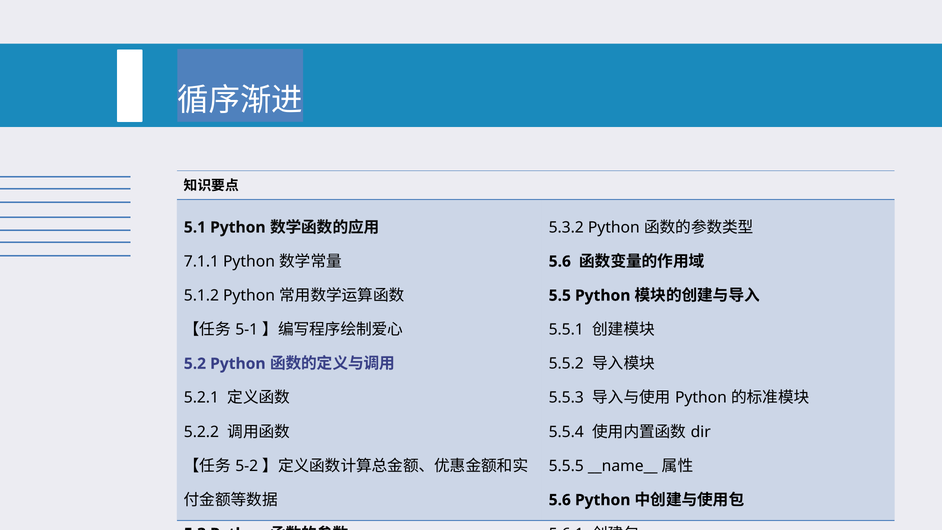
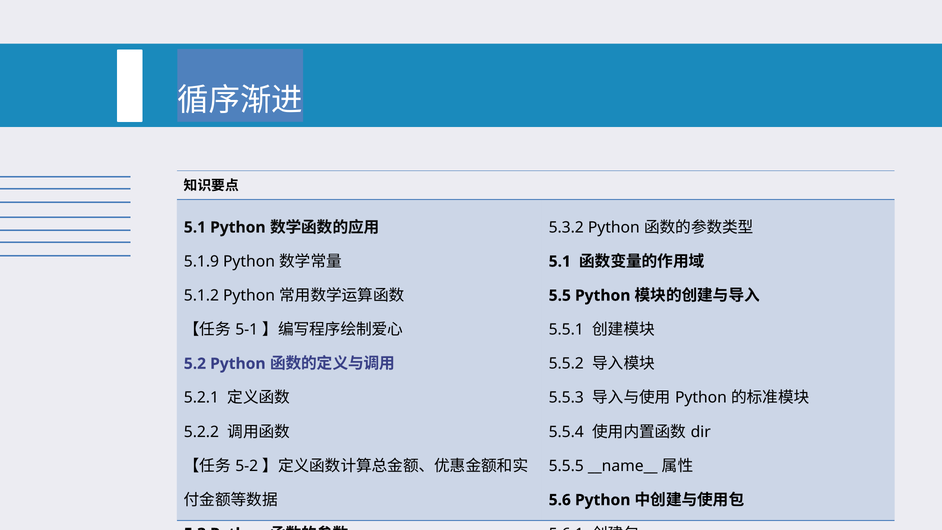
7.1.1: 7.1.1 -> 5.1.9
5.6 at (560, 261): 5.6 -> 5.1
